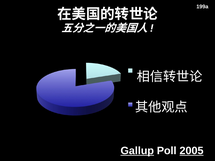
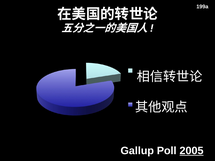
Gallup underline: present -> none
